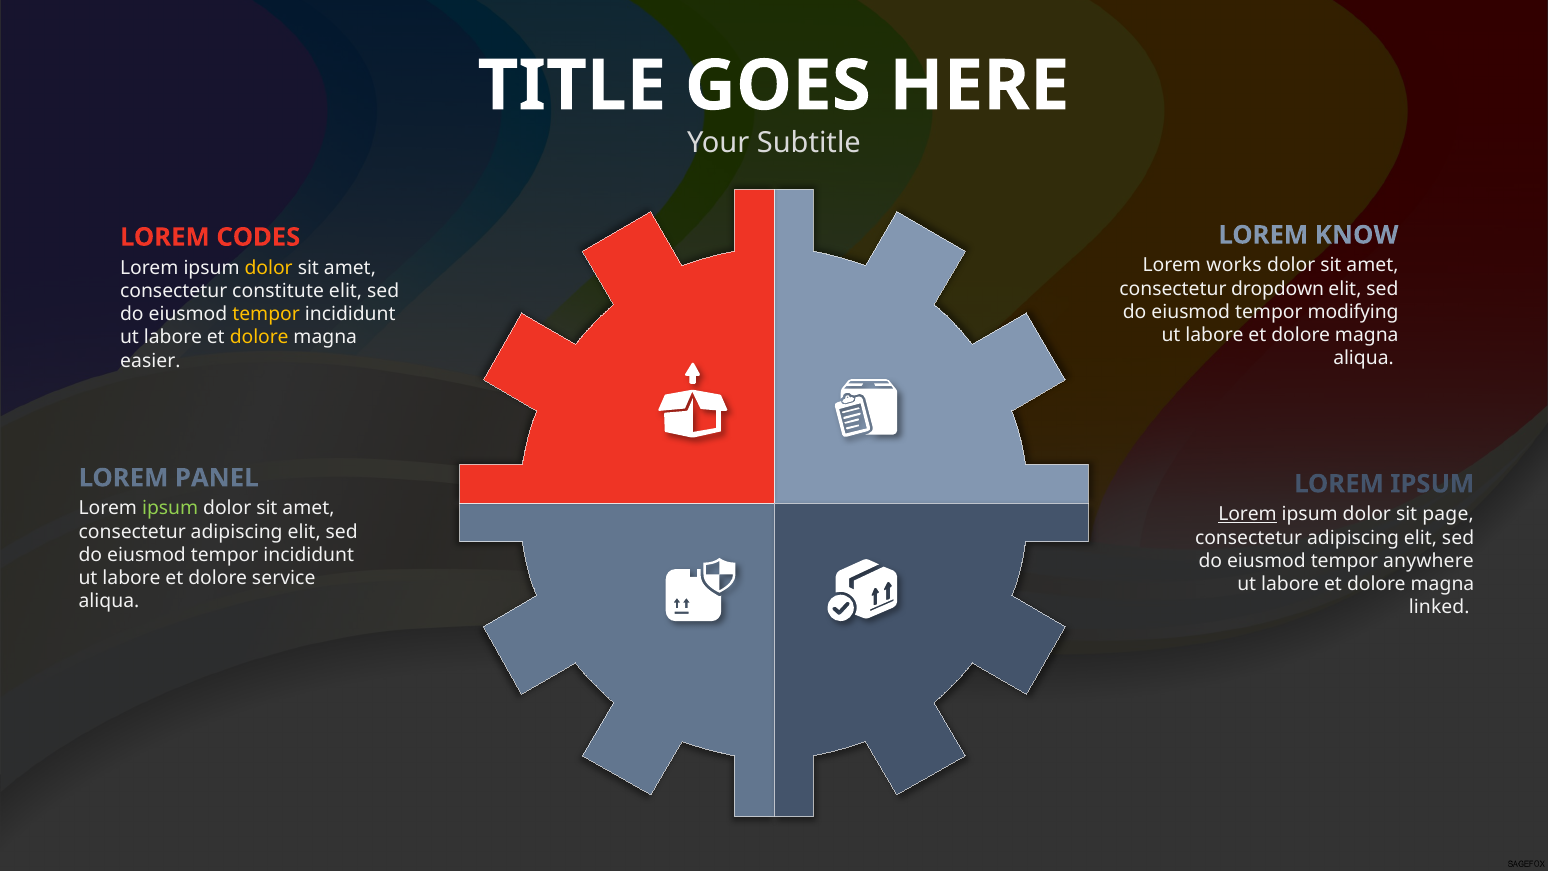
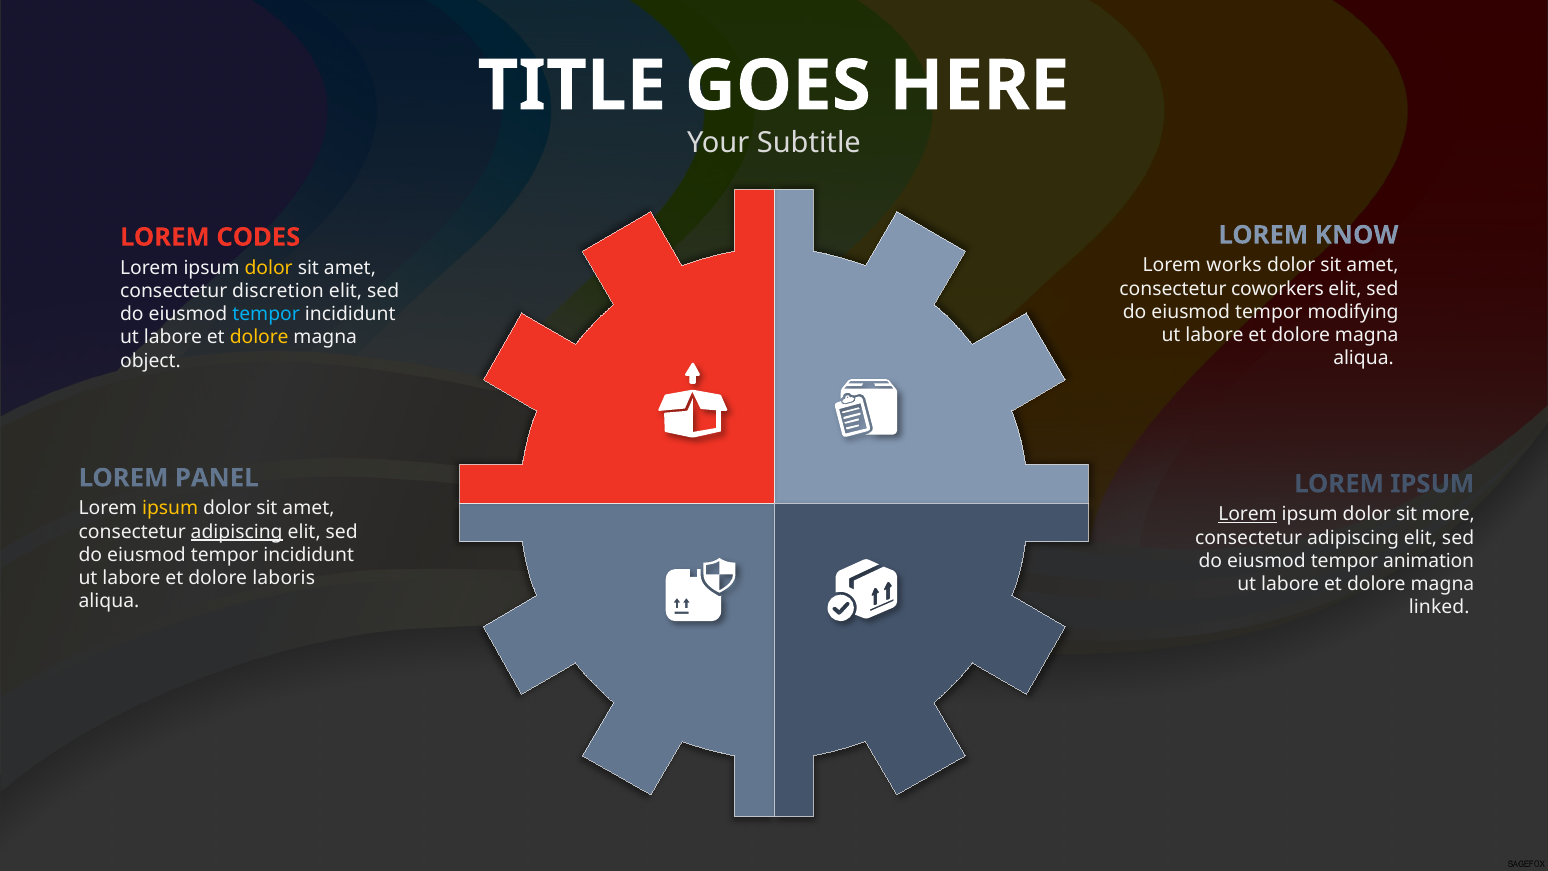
dropdown: dropdown -> coworkers
constitute: constitute -> discretion
tempor at (266, 314) colour: yellow -> light blue
easier: easier -> object
ipsum at (170, 508) colour: light green -> yellow
page: page -> more
adipiscing at (237, 532) underline: none -> present
anywhere: anywhere -> animation
service: service -> laboris
